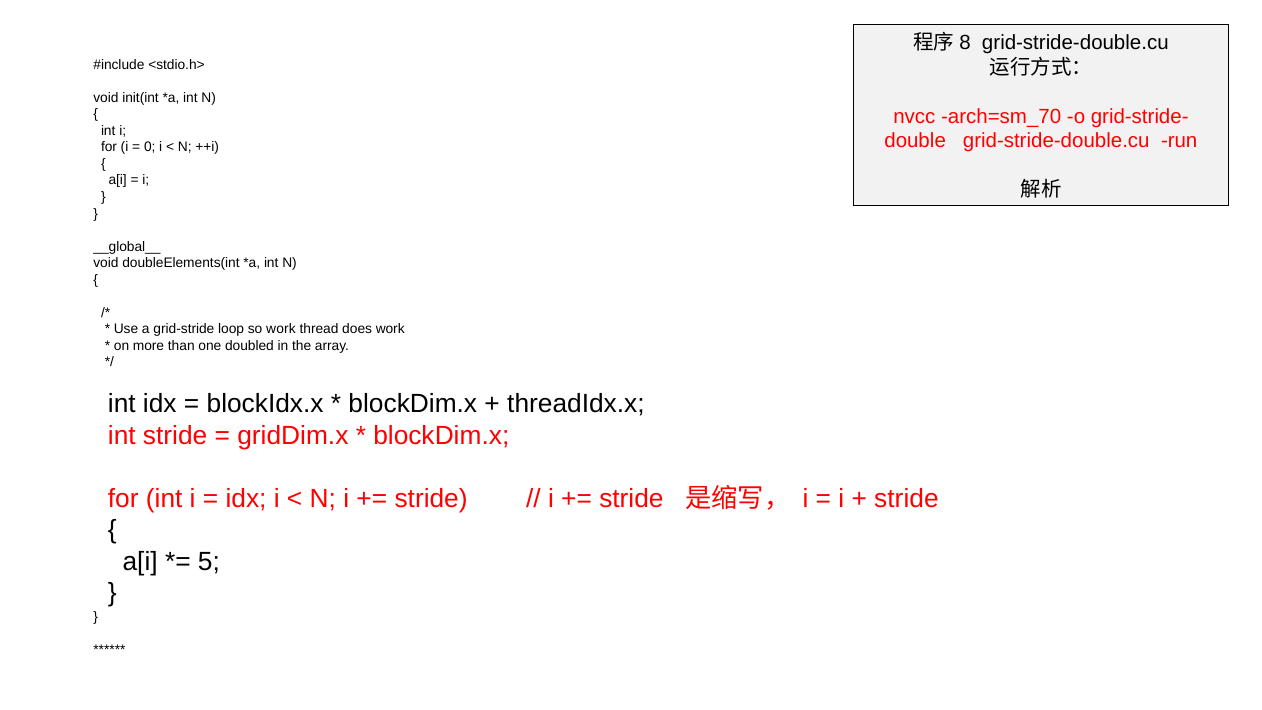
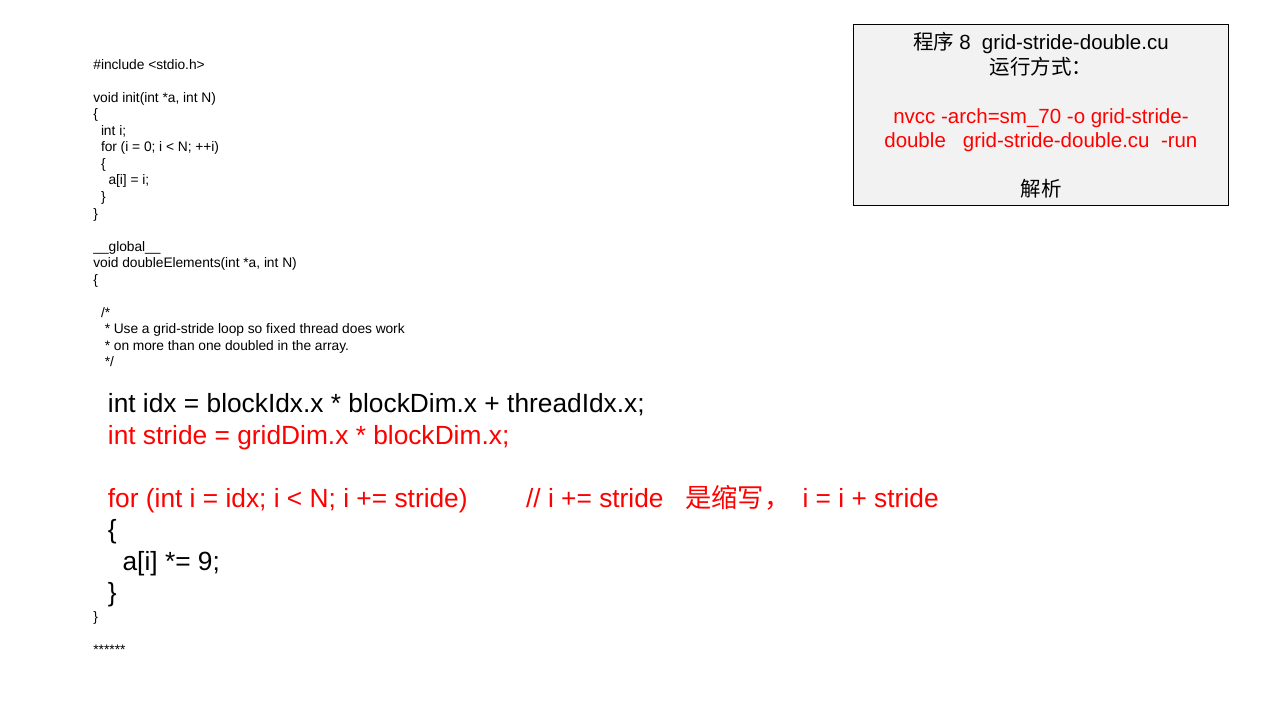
so work: work -> fixed
5: 5 -> 9
